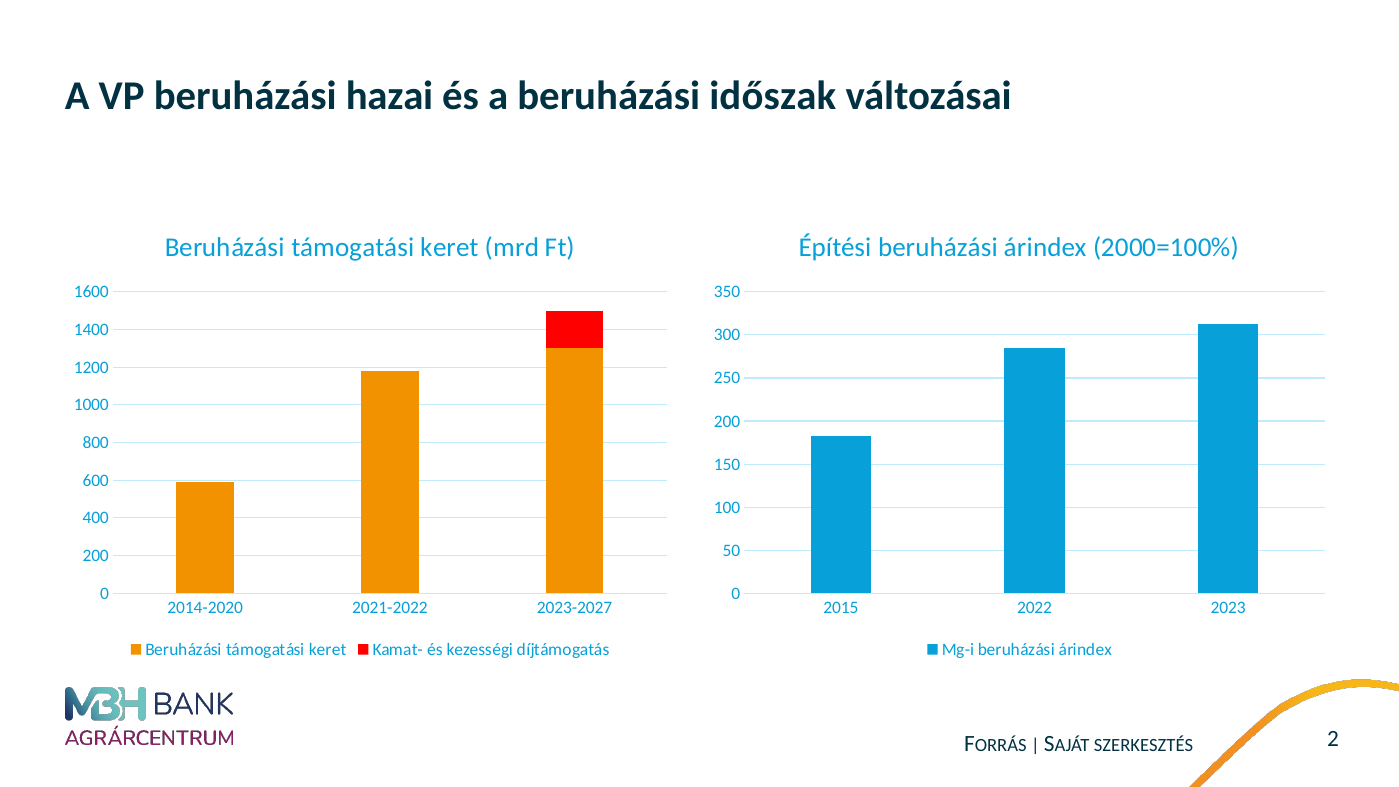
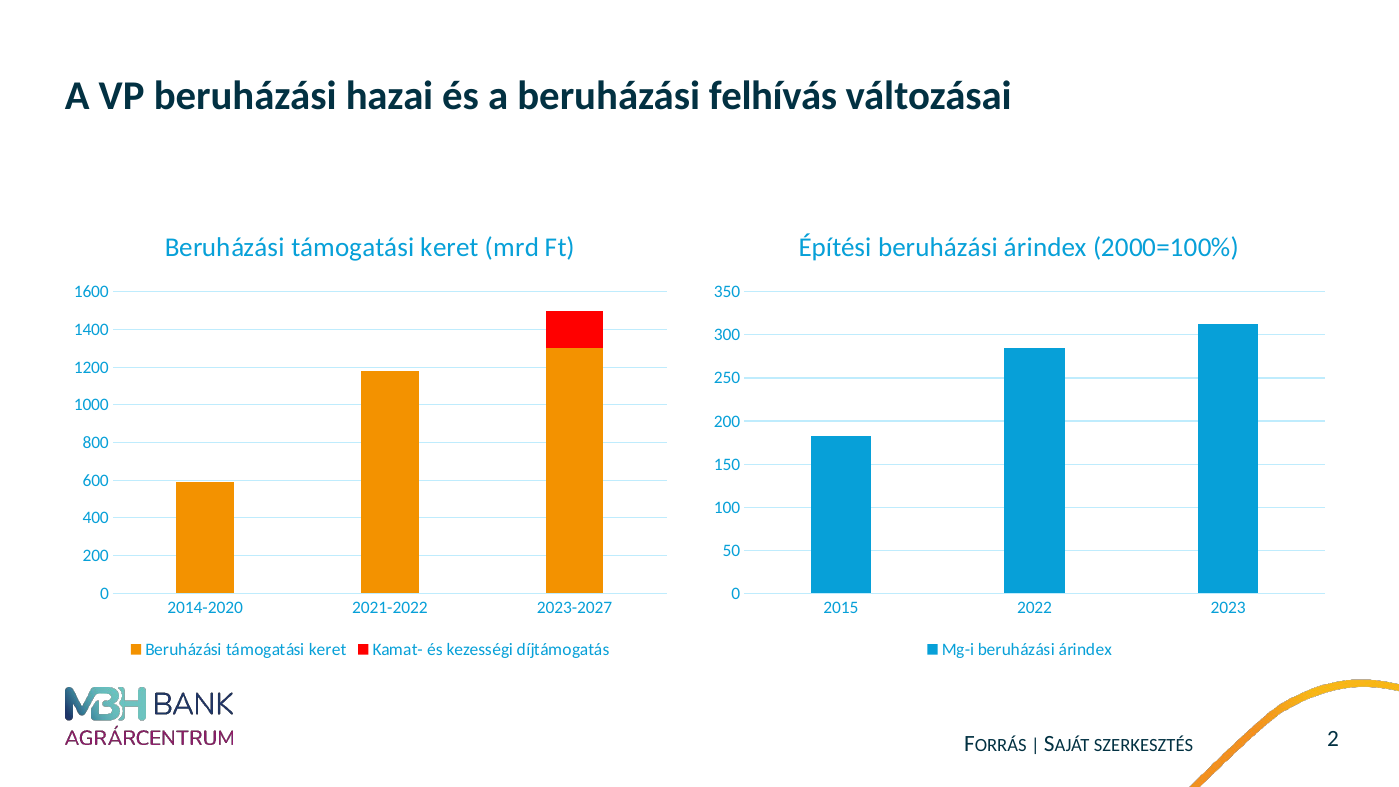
időszak: időszak -> felhívás
